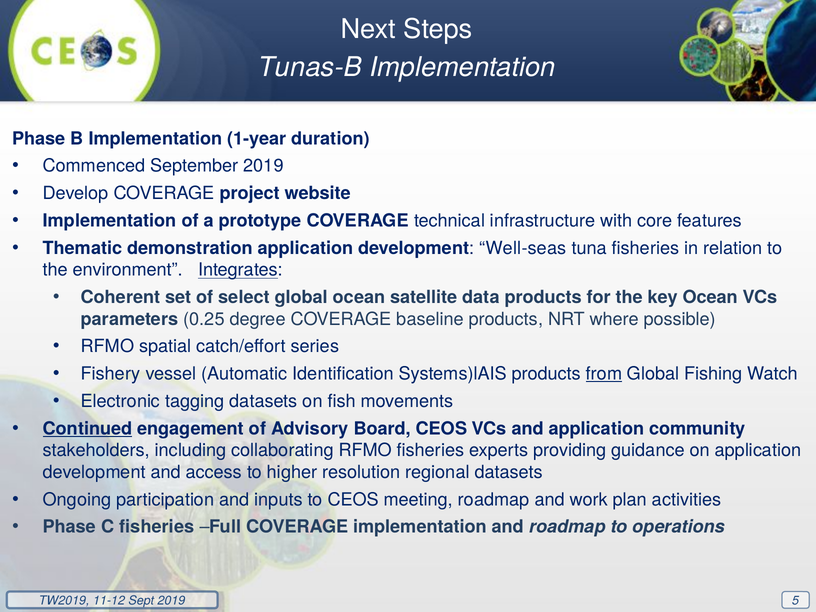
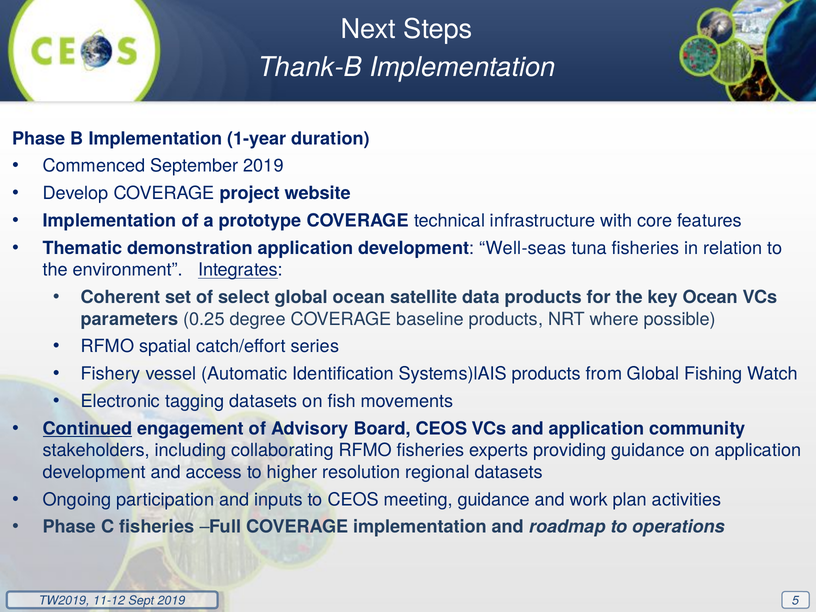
Tunas-B: Tunas-B -> Thank-B
from underline: present -> none
meeting roadmap: roadmap -> guidance
